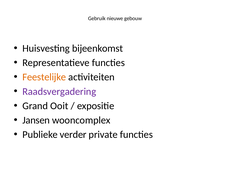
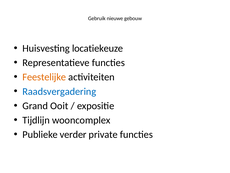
bijeenkomst: bijeenkomst -> locatiekeuze
Raadsvergadering colour: purple -> blue
Jansen: Jansen -> Tijdlijn
